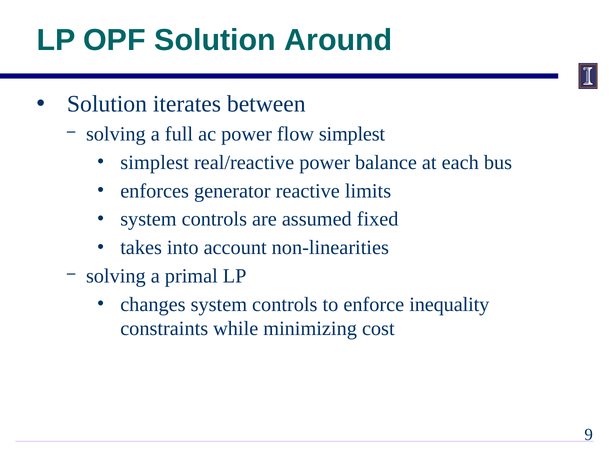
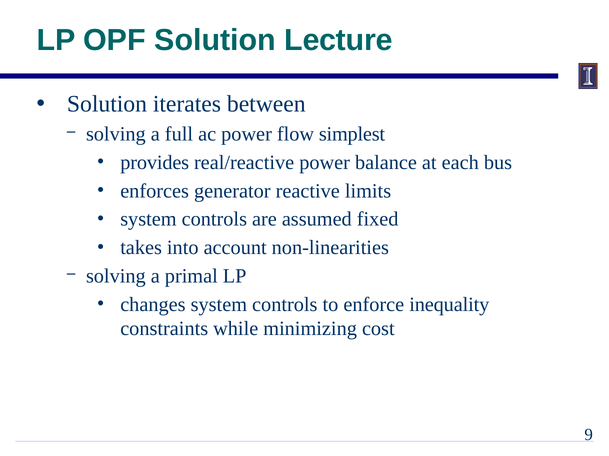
Around: Around -> Lecture
simplest at (155, 163): simplest -> provides
